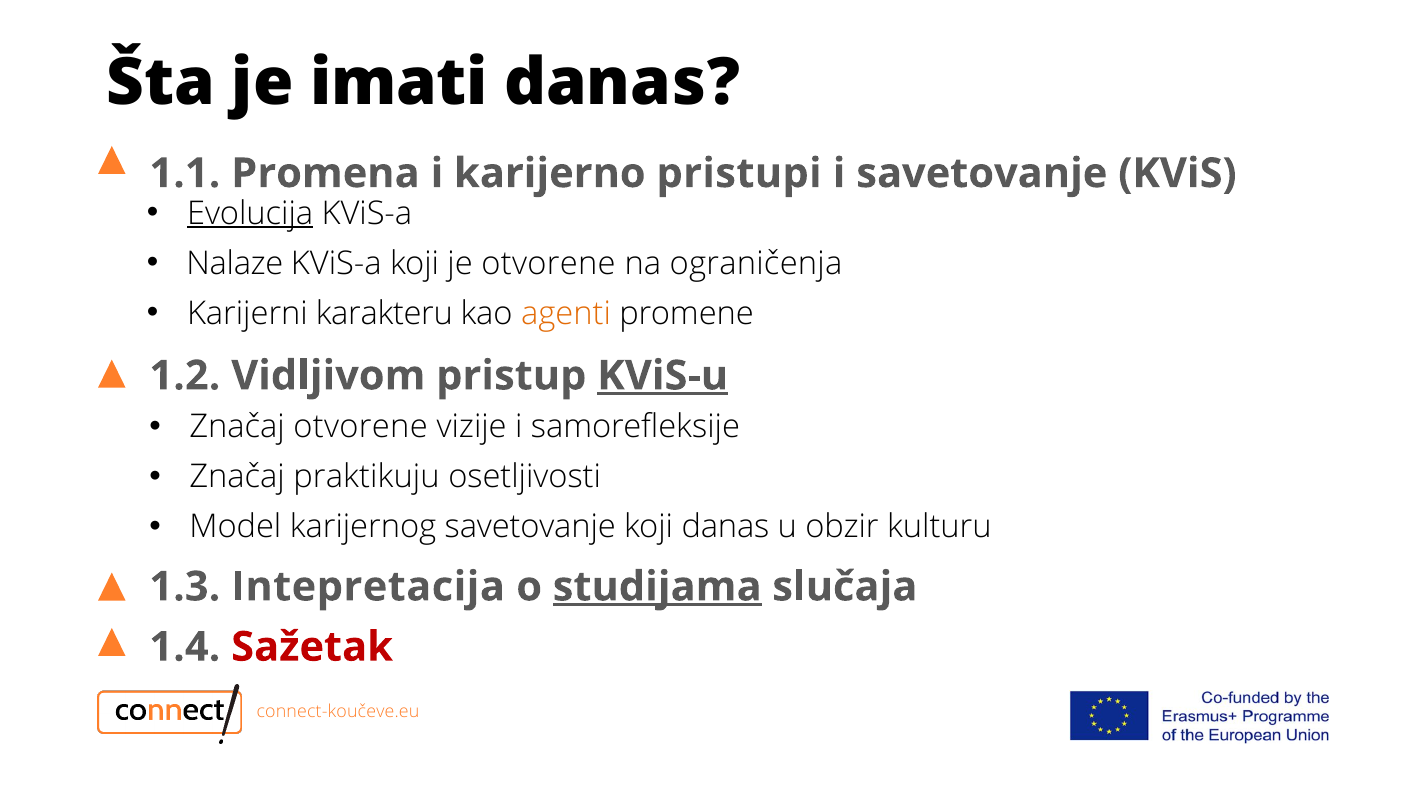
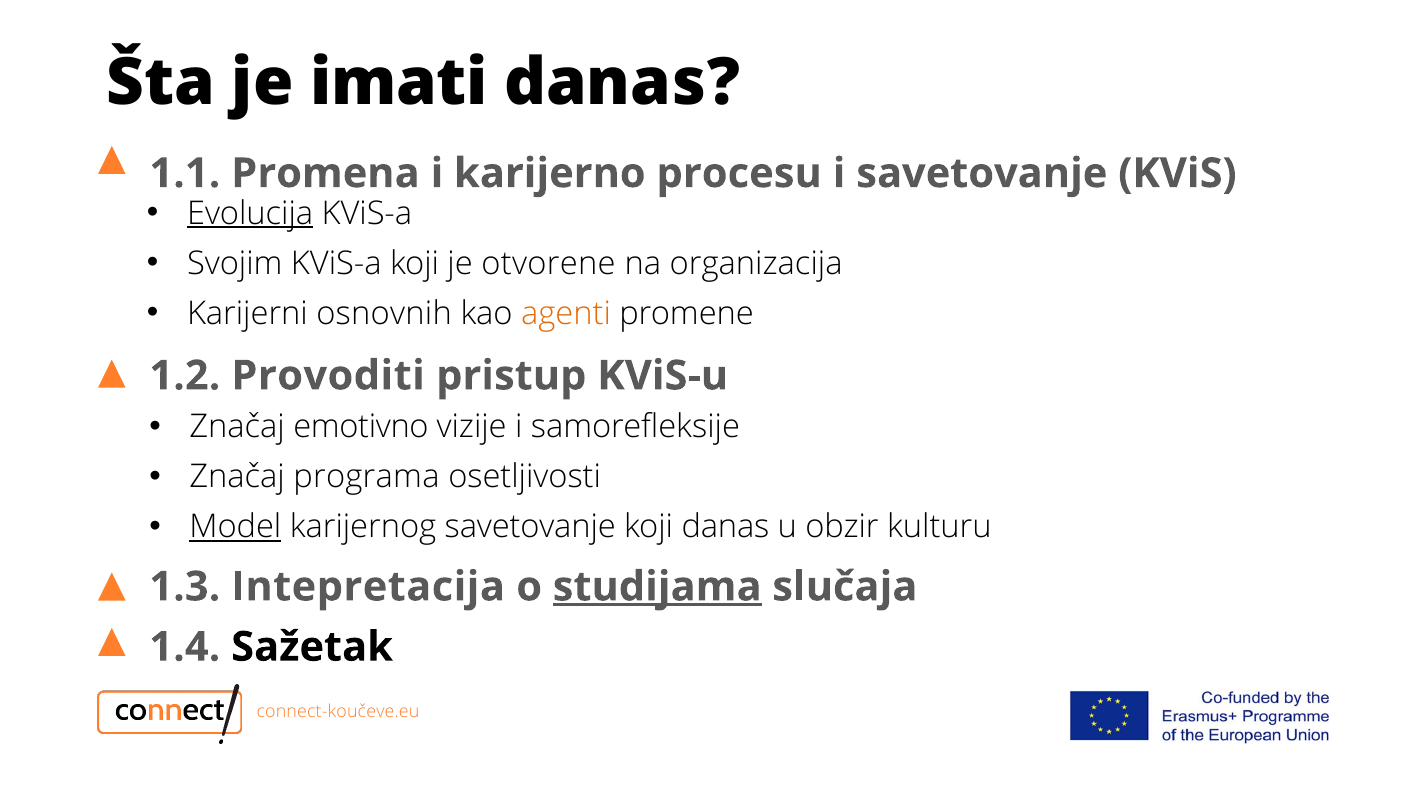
pristupi: pristupi -> procesu
Nalaze: Nalaze -> Svojim
ograničenja: ograničenja -> organizacija
karakteru: karakteru -> osnovnih
Vidljivom: Vidljivom -> Provoditi
KViS-u underline: present -> none
Značaj otvorene: otvorene -> emotivno
praktikuju: praktikuju -> programa
Model underline: none -> present
Sažetak colour: red -> black
